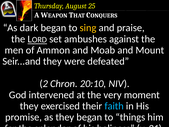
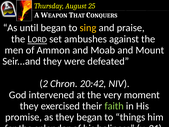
dark: dark -> until
20:10: 20:10 -> 20:42
faith colour: light blue -> light green
